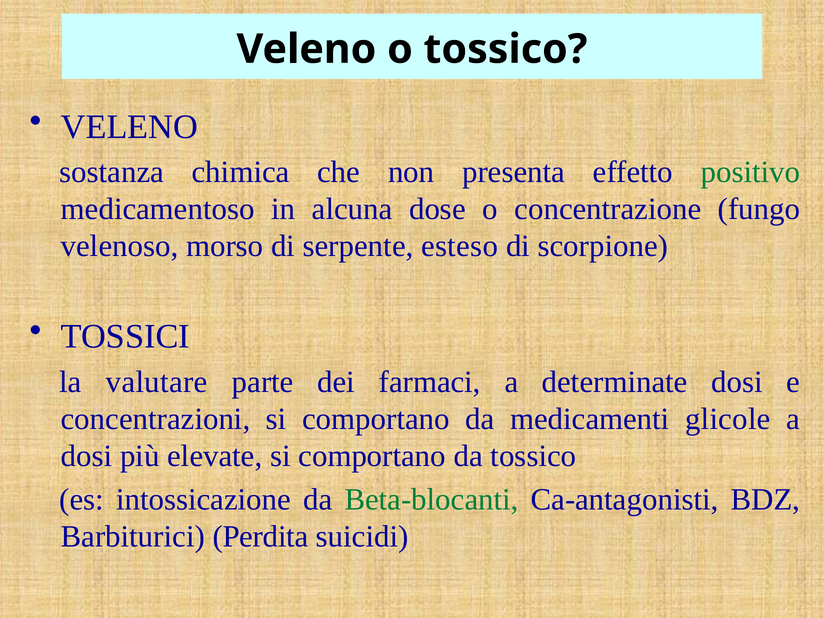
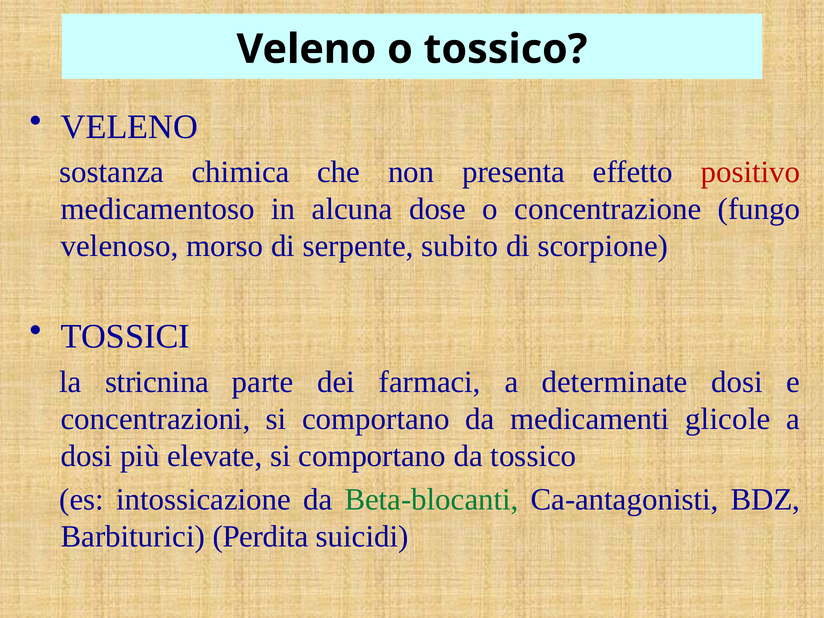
positivo colour: green -> red
esteso: esteso -> subito
valutare: valutare -> stricnina
